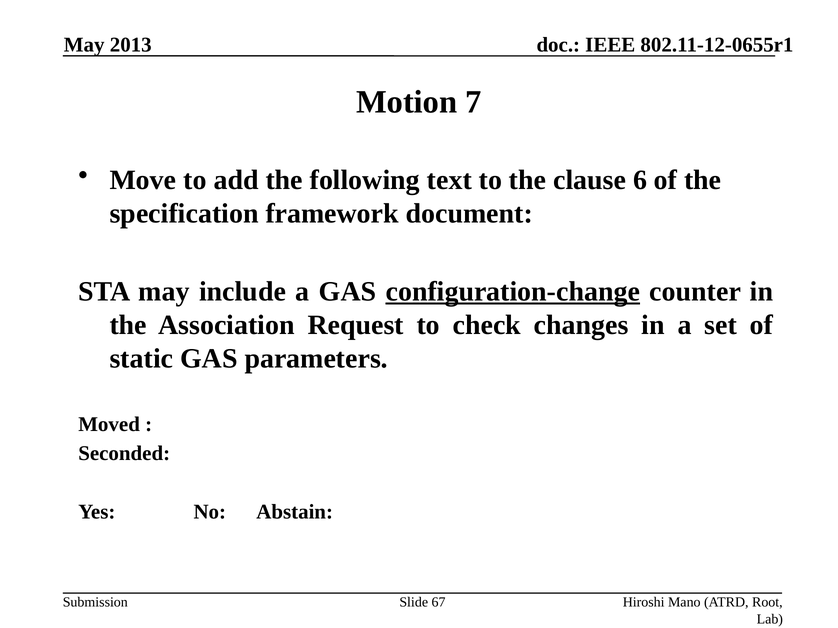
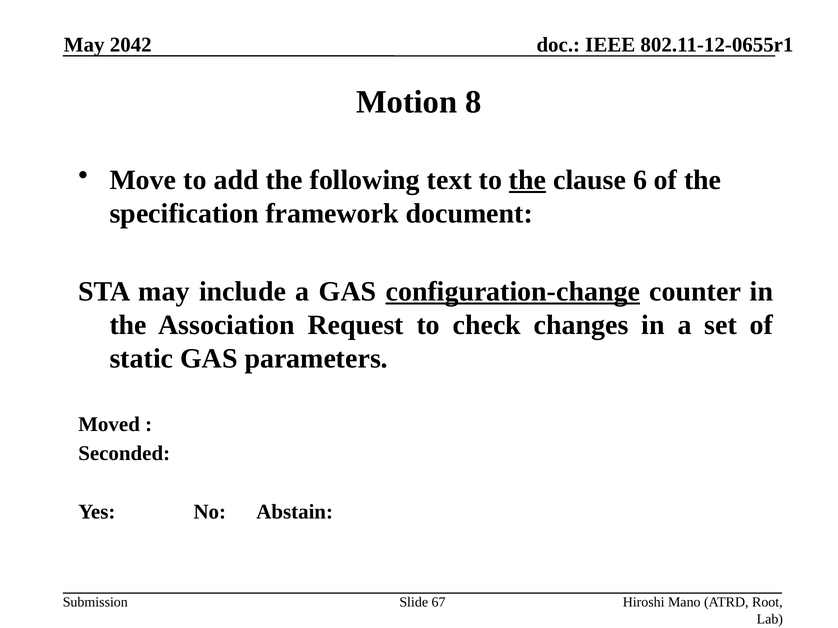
2013: 2013 -> 2042
7: 7 -> 8
the at (528, 180) underline: none -> present
